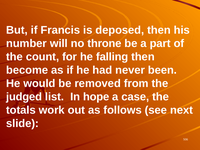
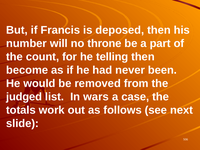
falling: falling -> telling
hope: hope -> wars
